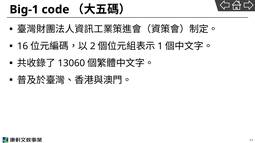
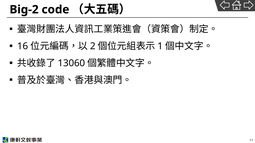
Big-1: Big-1 -> Big-2
